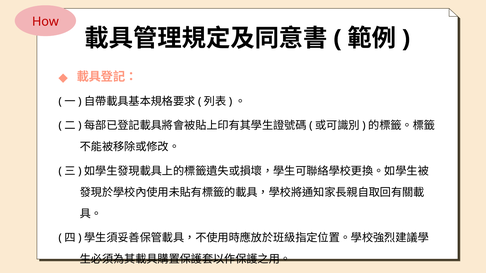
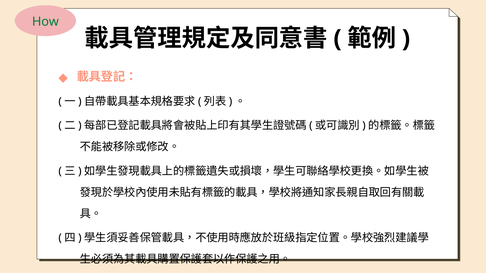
How colour: red -> green
